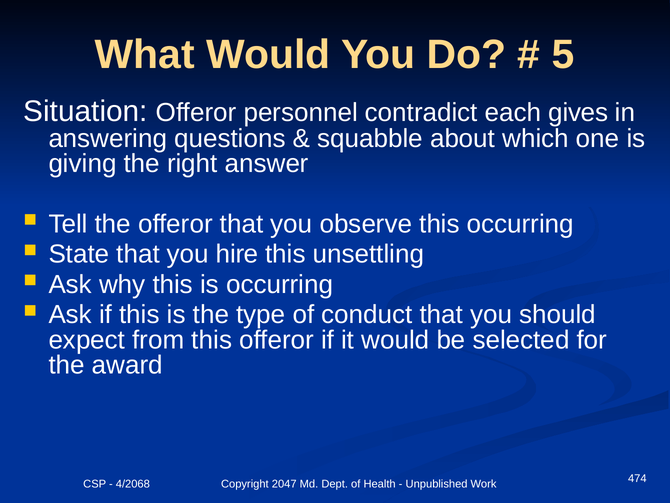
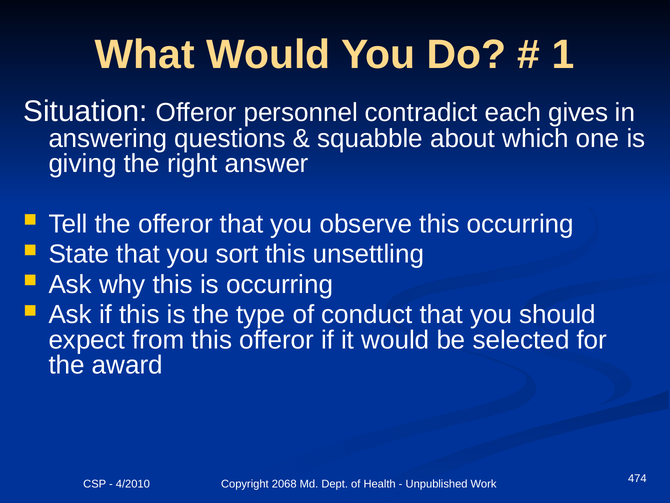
5: 5 -> 1
hire: hire -> sort
4/2068: 4/2068 -> 4/2010
2047: 2047 -> 2068
